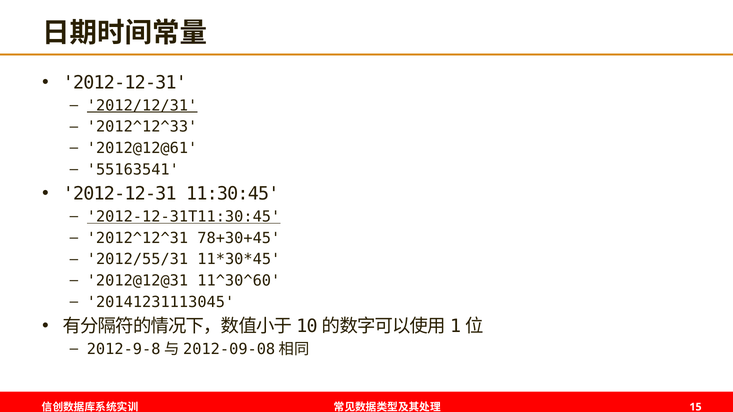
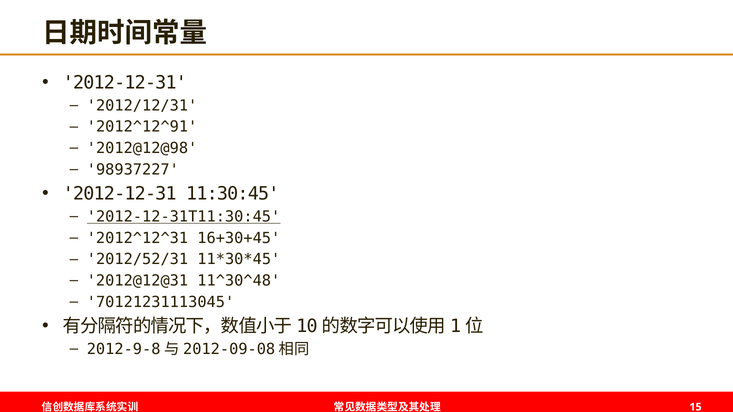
2012/12/31 underline: present -> none
2012^12^33: 2012^12^33 -> 2012^12^91
2012@12@61: 2012@12@61 -> 2012@12@98
55163541: 55163541 -> 98937227
78+30+45: 78+30+45 -> 16+30+45
2012/55/31: 2012/55/31 -> 2012/52/31
11^30^60: 11^30^60 -> 11^30^48
20141231113045: 20141231113045 -> 70121231113045
